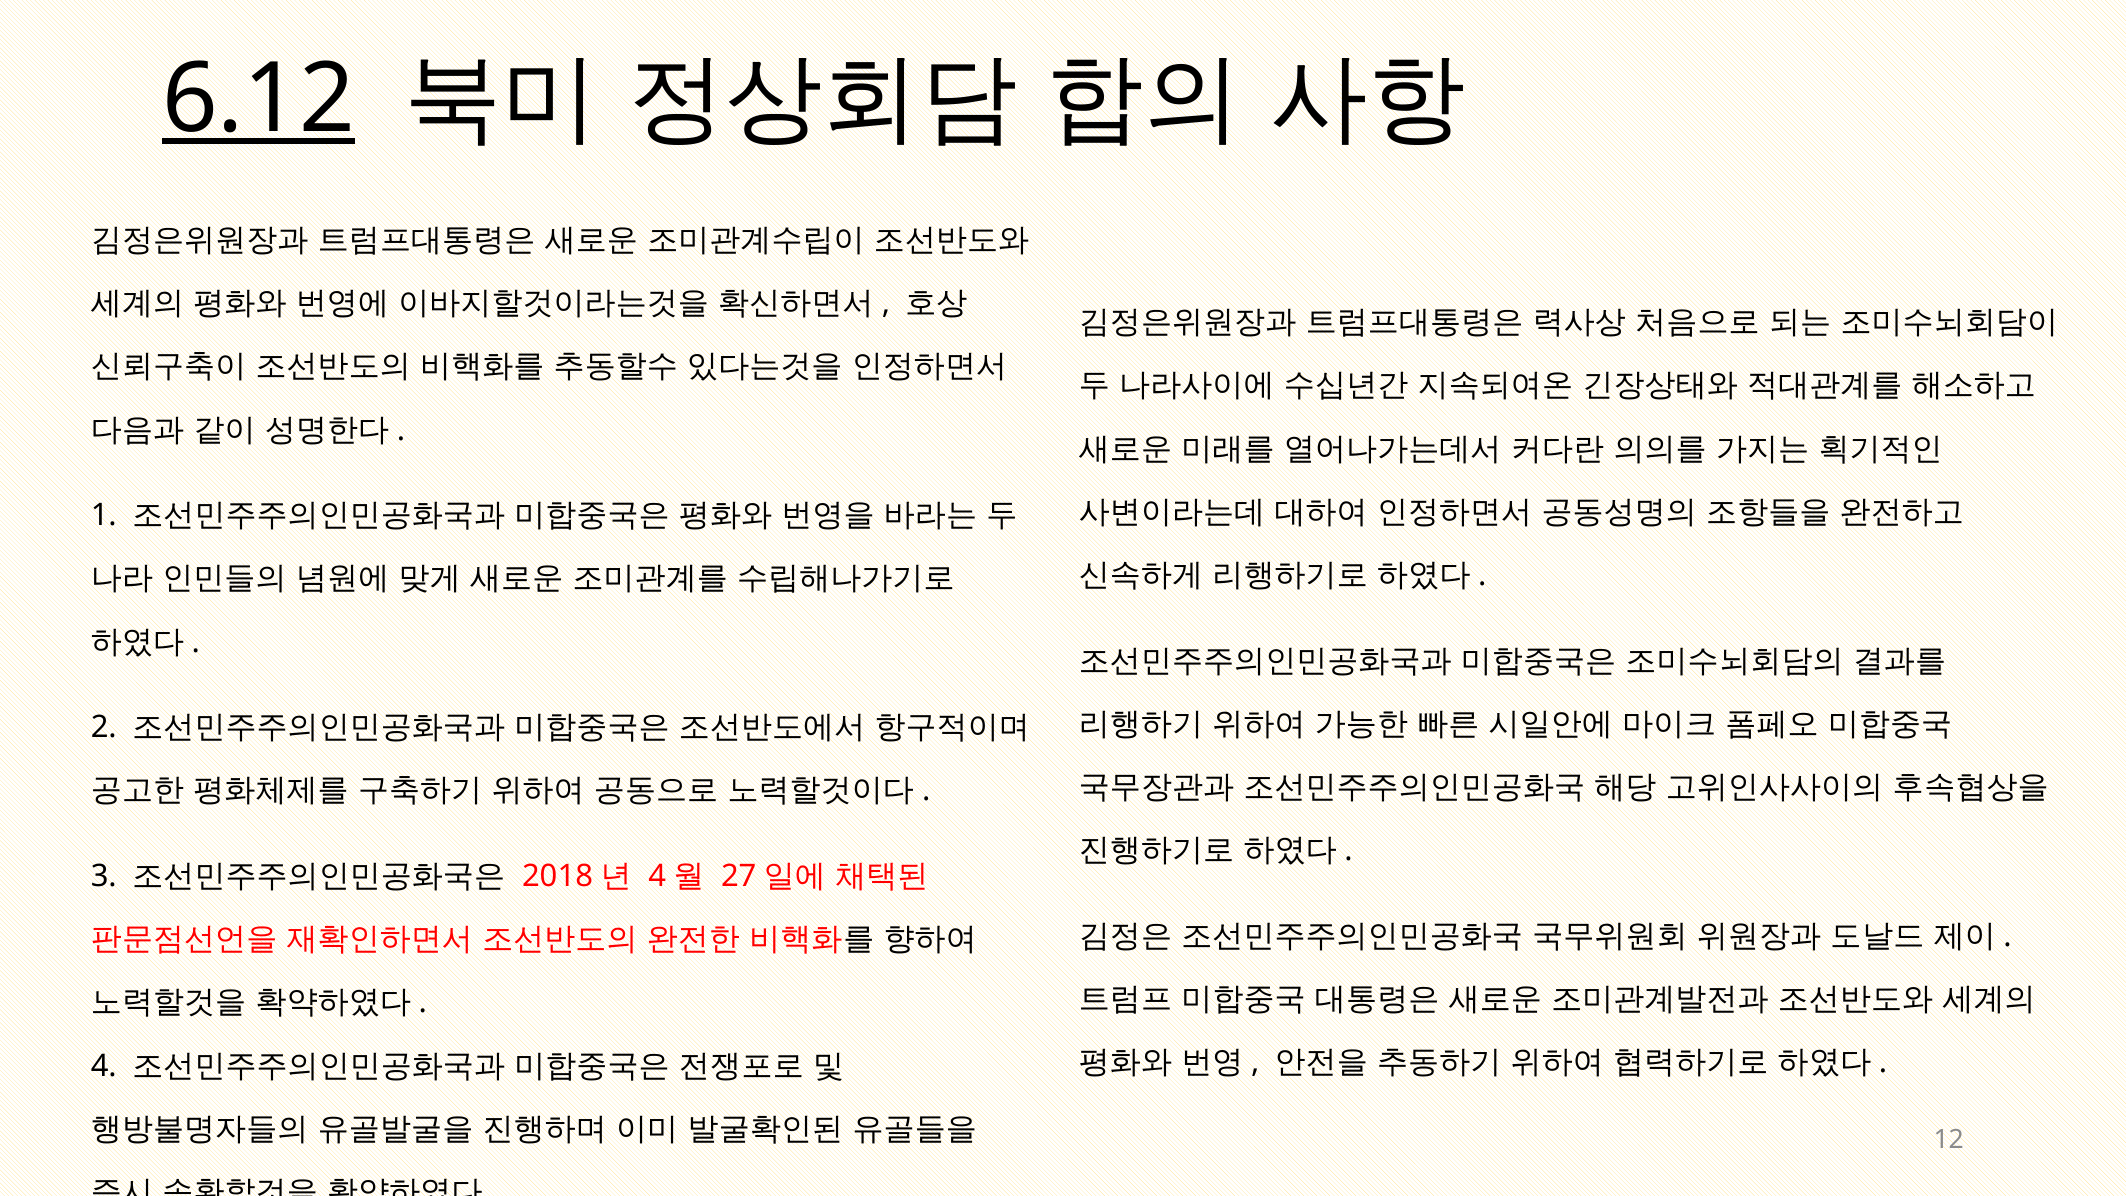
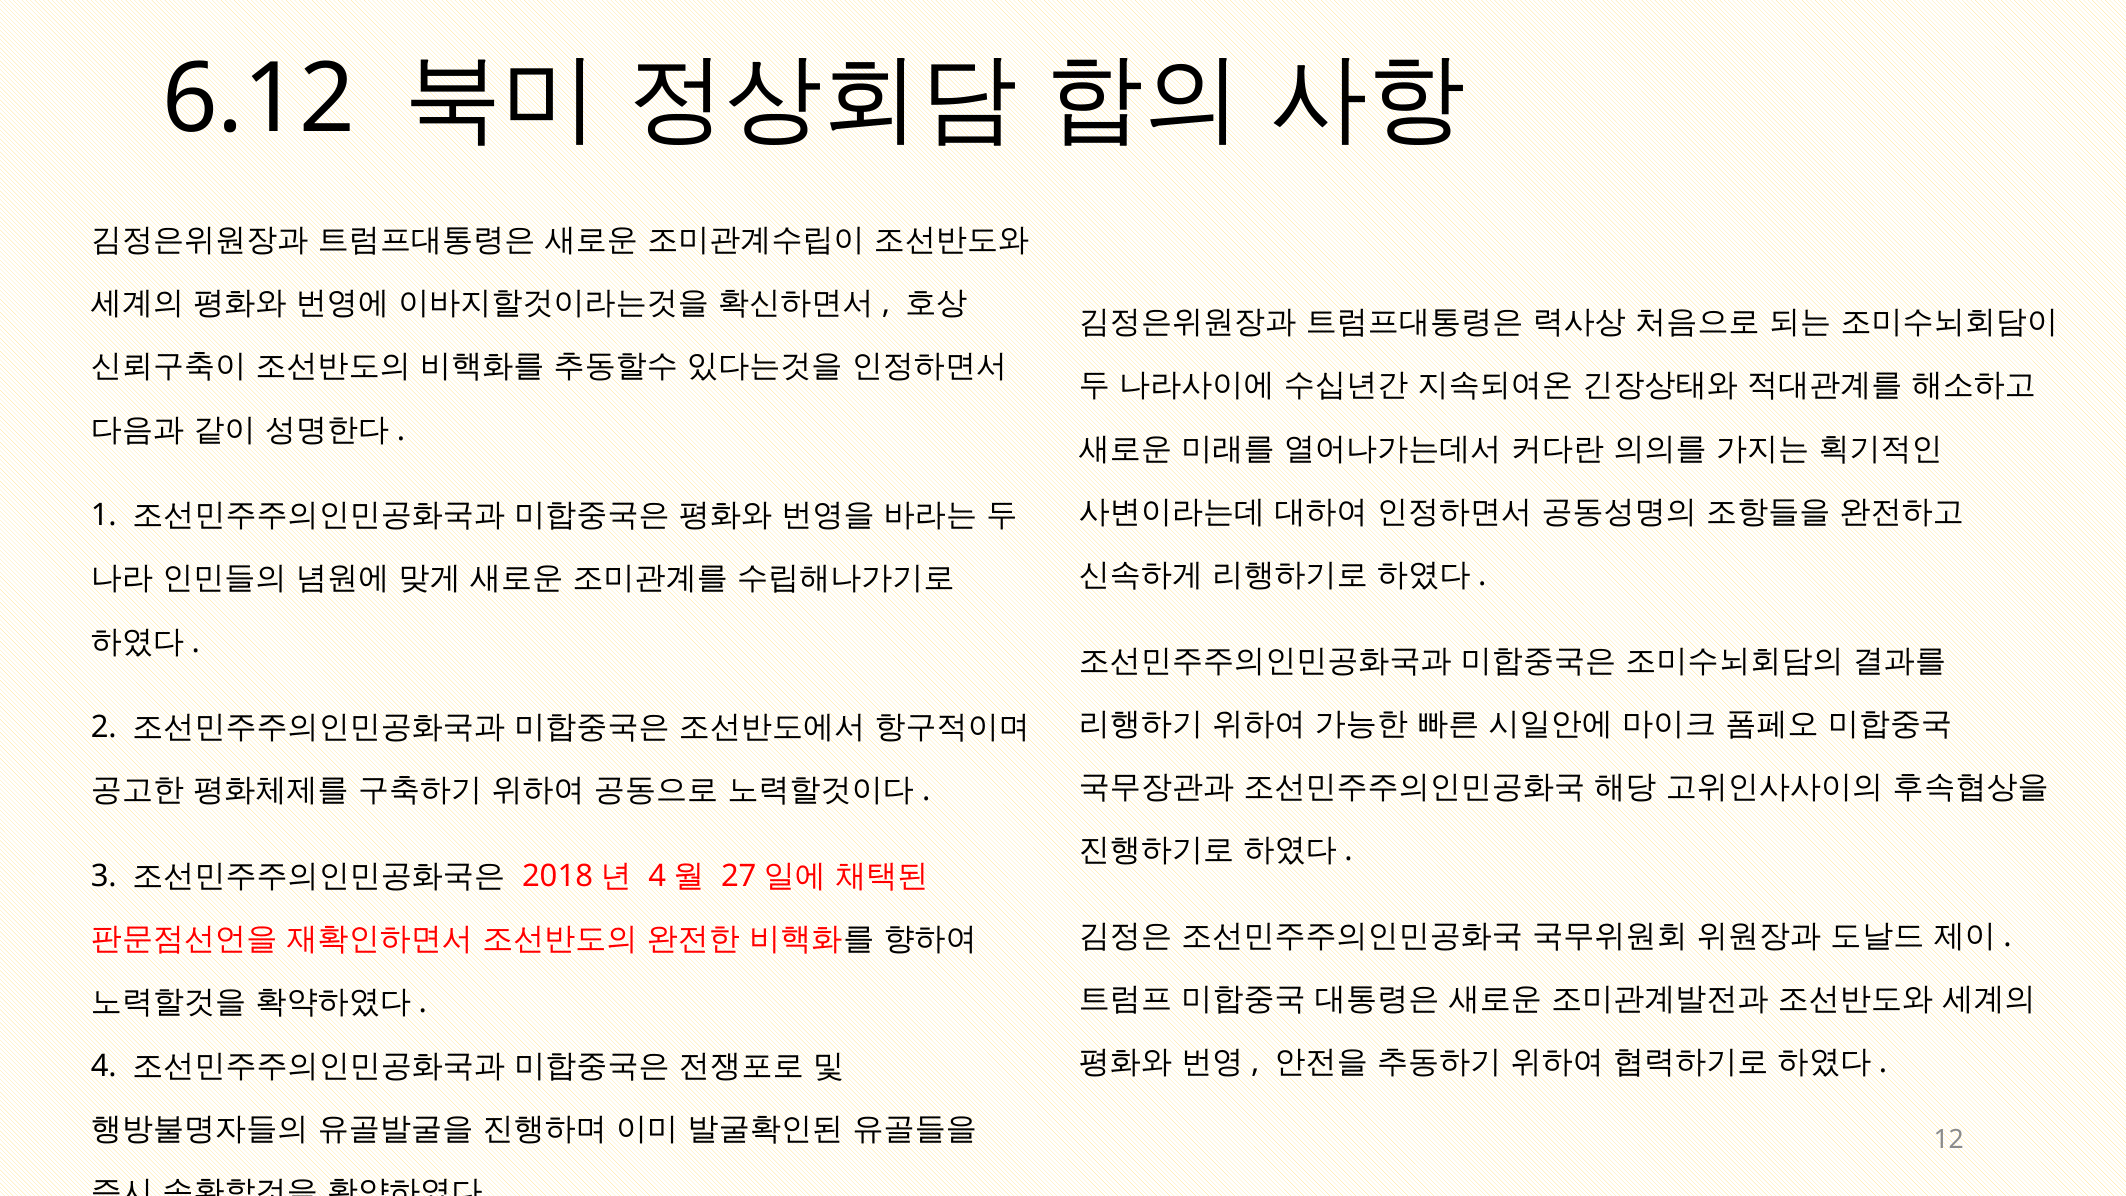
6.12 underline: present -> none
